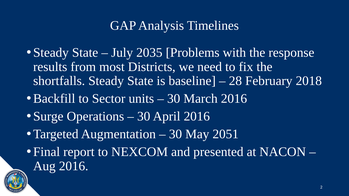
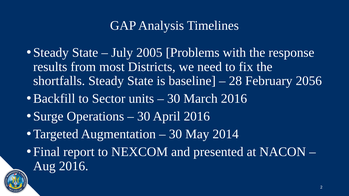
2035: 2035 -> 2005
2018: 2018 -> 2056
2051: 2051 -> 2014
